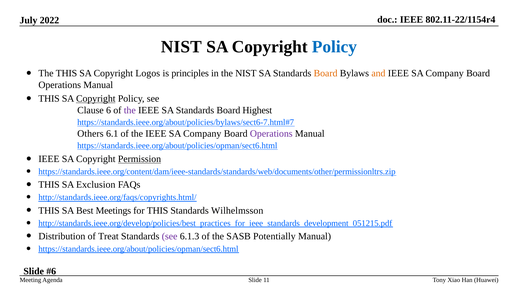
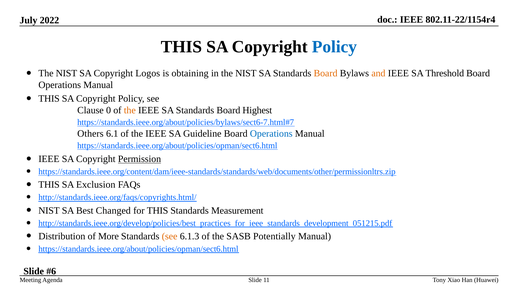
NIST at (181, 47): NIST -> THIS
THIS at (66, 73): THIS -> NIST
principles: principles -> obtaining
Company at (445, 73): Company -> Threshold
Copyright at (96, 98) underline: present -> none
6: 6 -> 0
the at (130, 110) colour: purple -> orange
the IEEE SA Company: Company -> Guideline
Operations at (271, 133) colour: purple -> blue
THIS at (49, 210): THIS -> NIST
Meetings: Meetings -> Changed
Wilhelmsson: Wilhelmsson -> Measurement
Treat: Treat -> More
see at (170, 236) colour: purple -> orange
